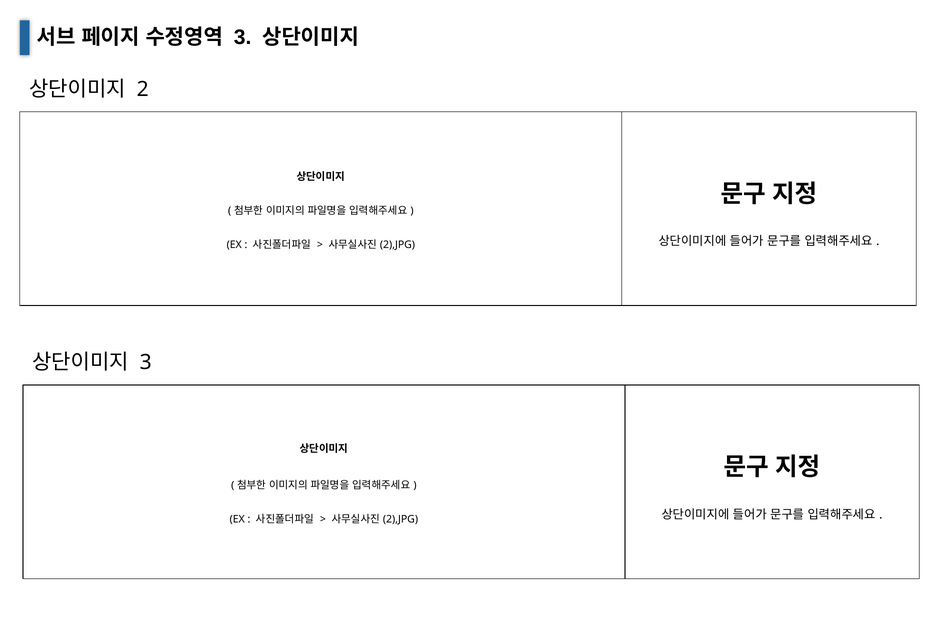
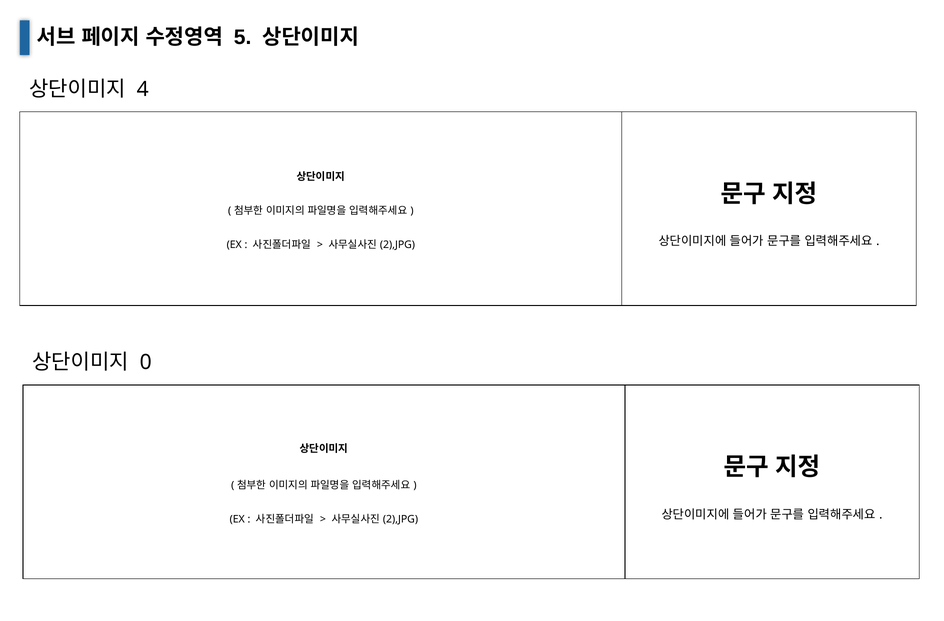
3 at (243, 37): 3 -> 5
2: 2 -> 4
3 at (146, 363): 3 -> 0
